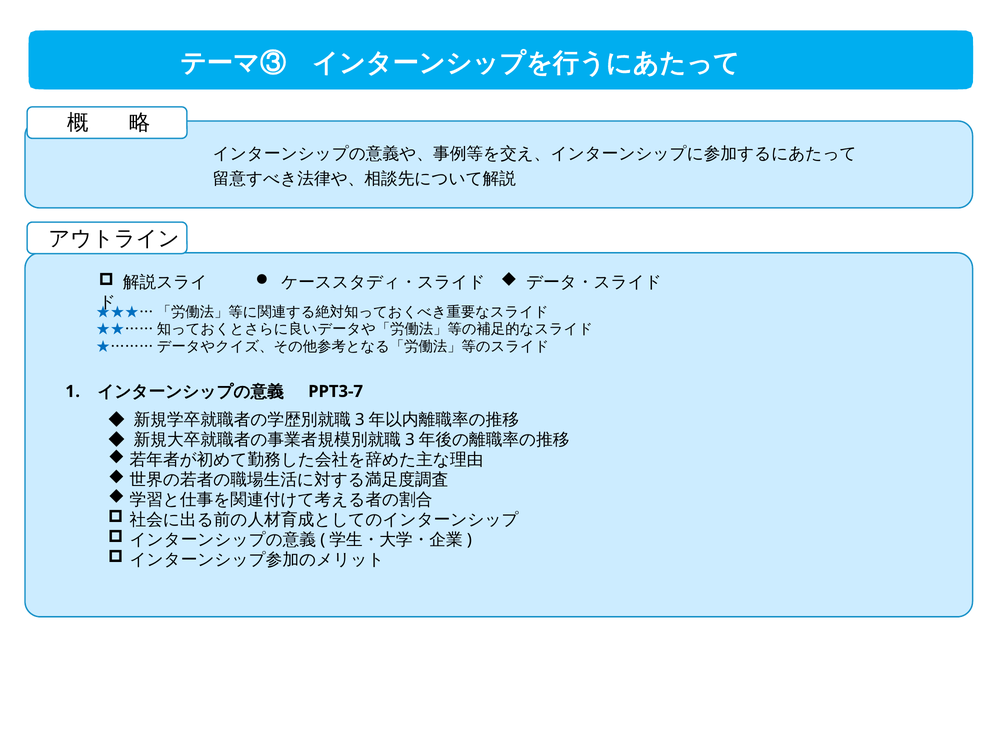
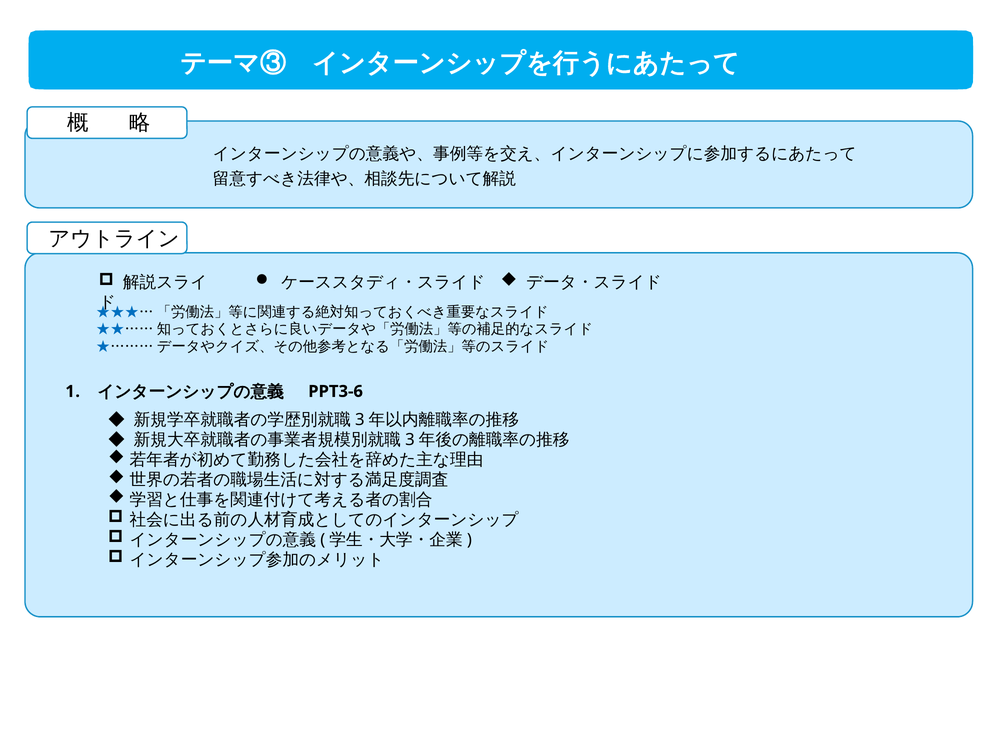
PPT3-7: PPT3-7 -> PPT3-6
